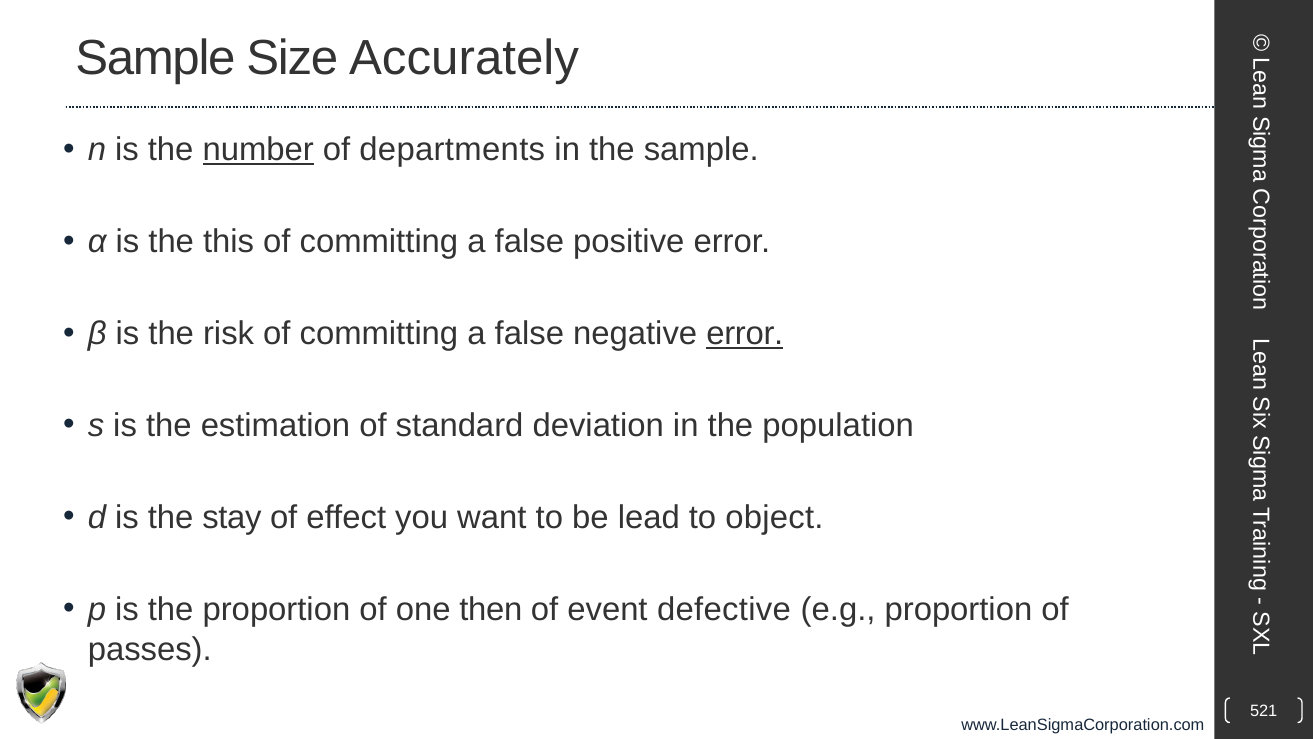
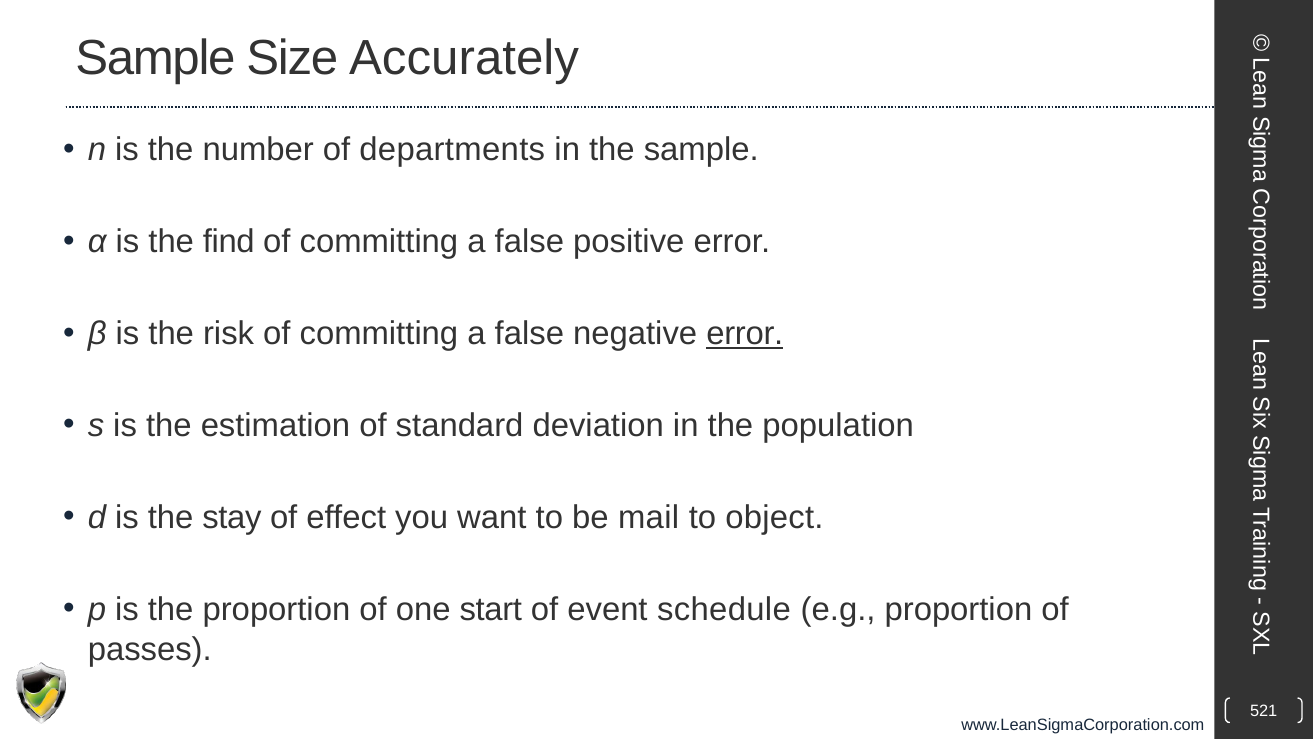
number underline: present -> none
this: this -> find
lead: lead -> mail
then: then -> start
defective: defective -> schedule
